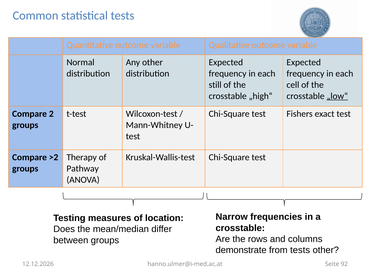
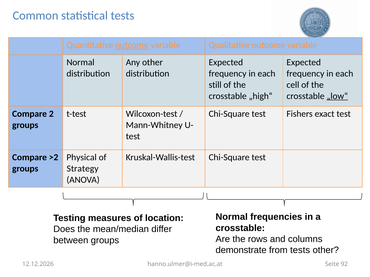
outcome at (132, 45) underline: none -> present
Therapy: Therapy -> Physical
Pathway: Pathway -> Strategy
Narrow at (232, 217): Narrow -> Normal
